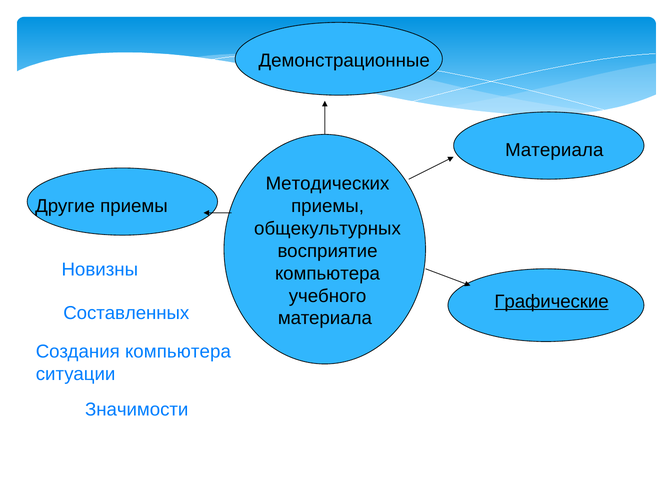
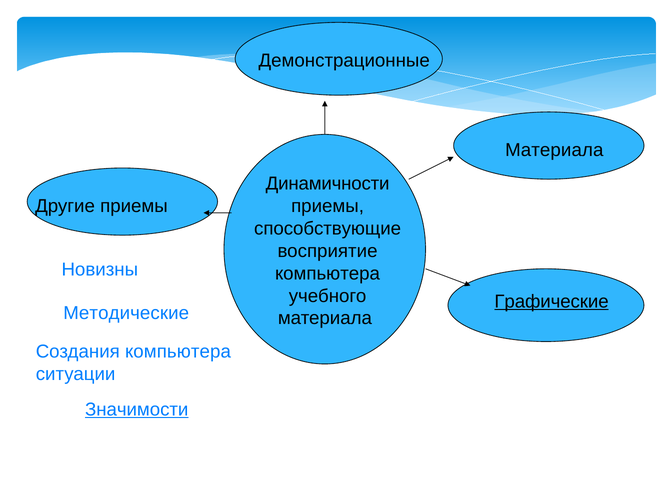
Методических: Методических -> Динамичности
общекультурных: общекультурных -> способствующие
Составленных: Составленных -> Методические
Значимости underline: none -> present
